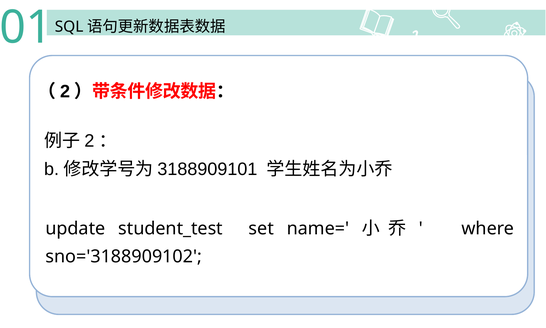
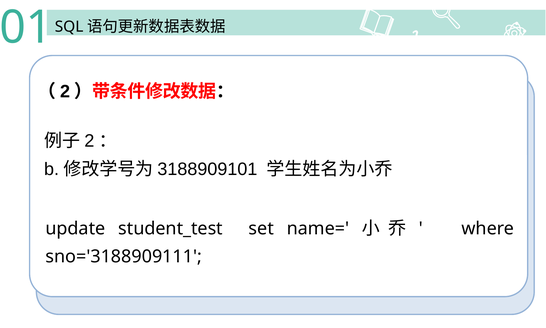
sno='3188909102: sno='3188909102 -> sno='3188909111
